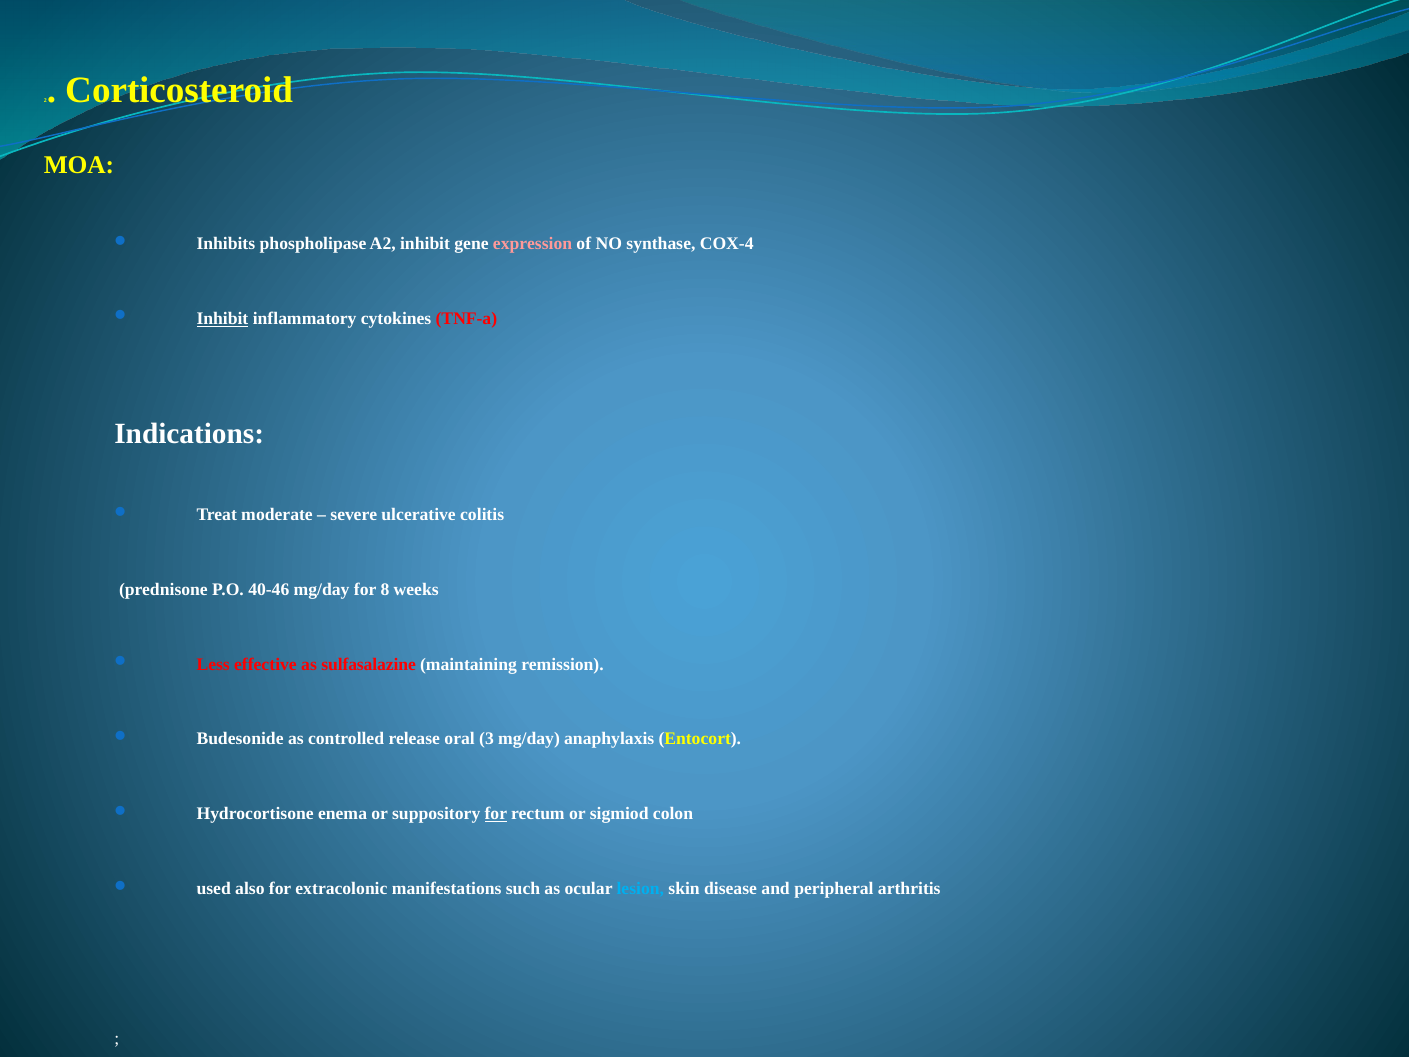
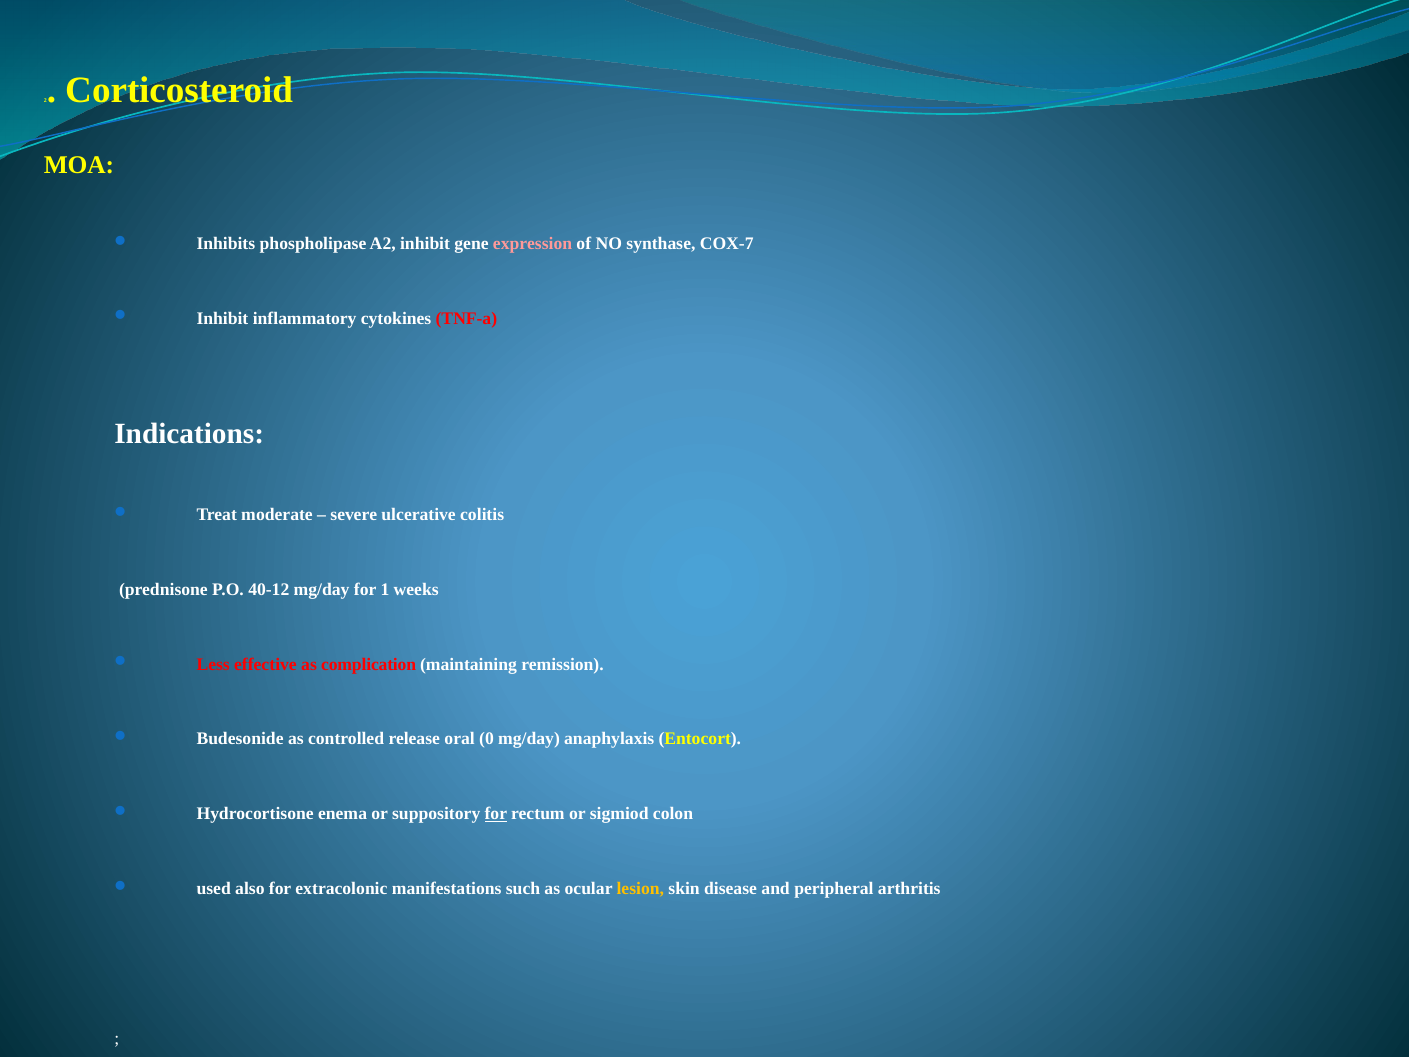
COX-4: COX-4 -> COX-7
Inhibit at (222, 319) underline: present -> none
40-46: 40-46 -> 40-12
8: 8 -> 1
sulfasalazine: sulfasalazine -> complication
3: 3 -> 0
lesion colour: light blue -> yellow
